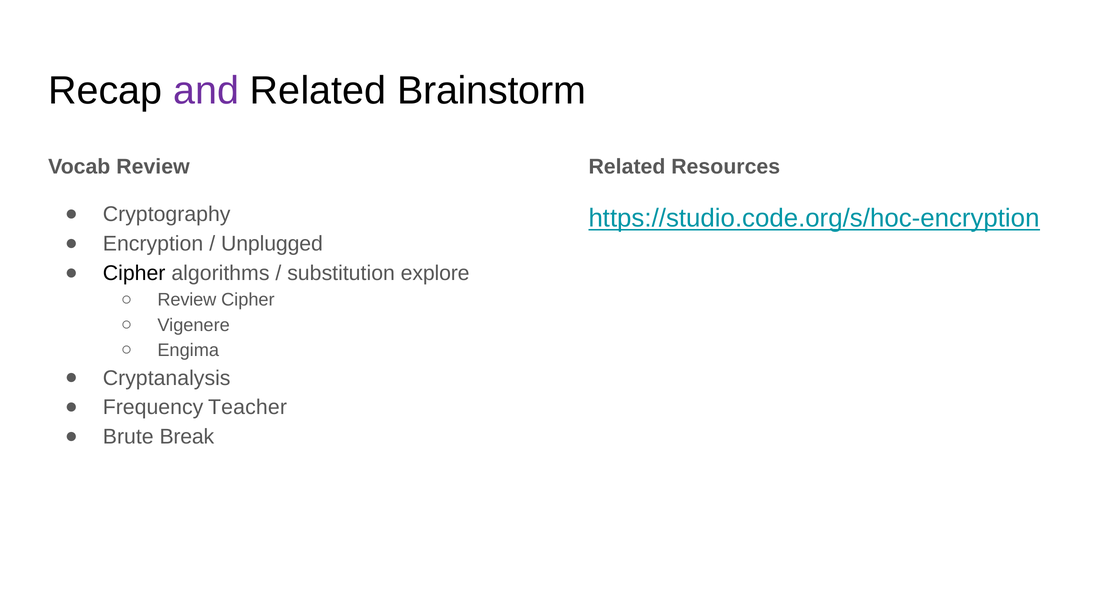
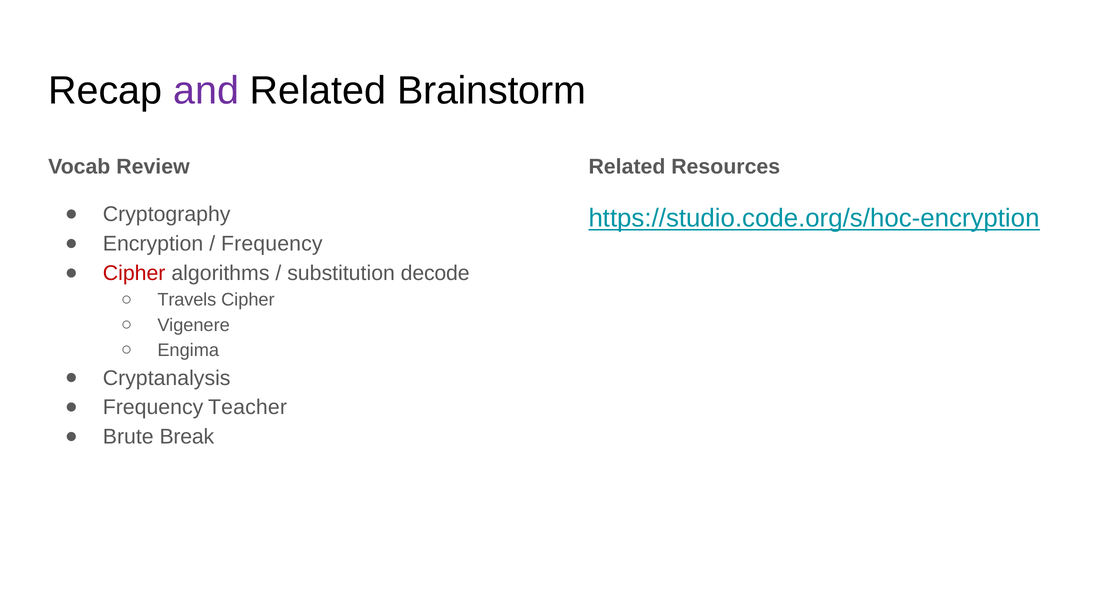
Unplugged at (272, 244): Unplugged -> Frequency
Cipher at (134, 273) colour: black -> red
explore: explore -> decode
Review at (187, 300): Review -> Travels
